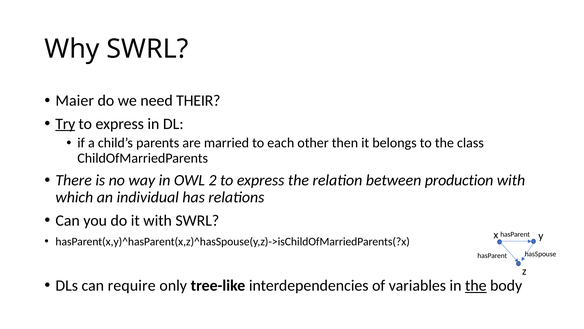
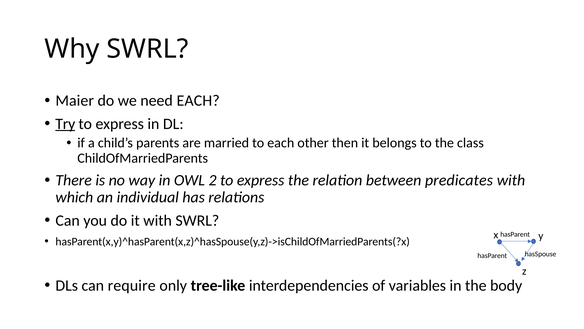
need THEIR: THEIR -> EACH
production: production -> predicates
the at (476, 285) underline: present -> none
